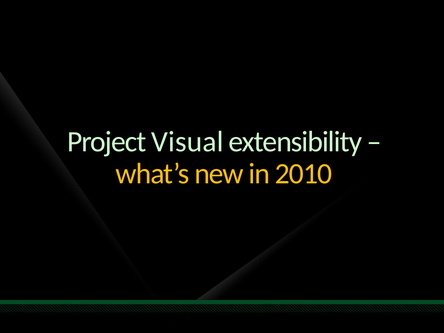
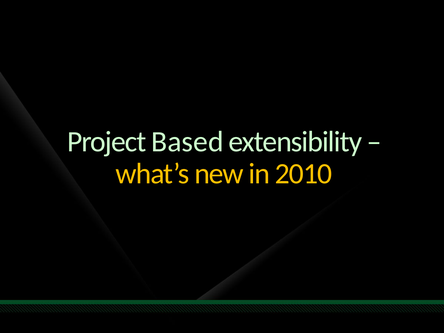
Visual: Visual -> Based
